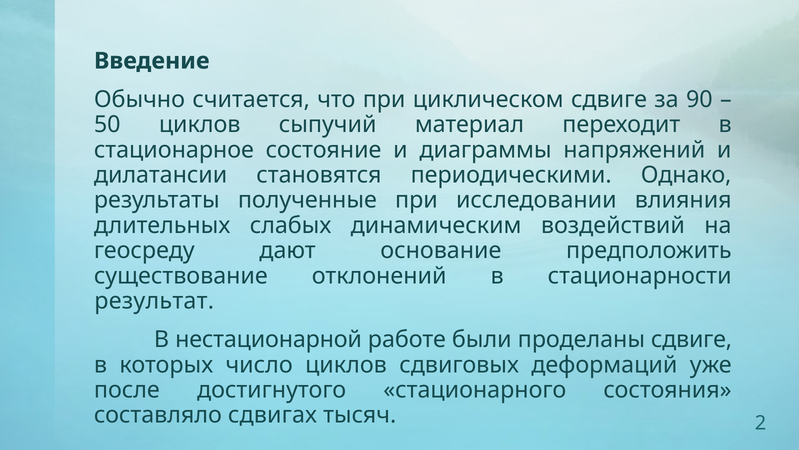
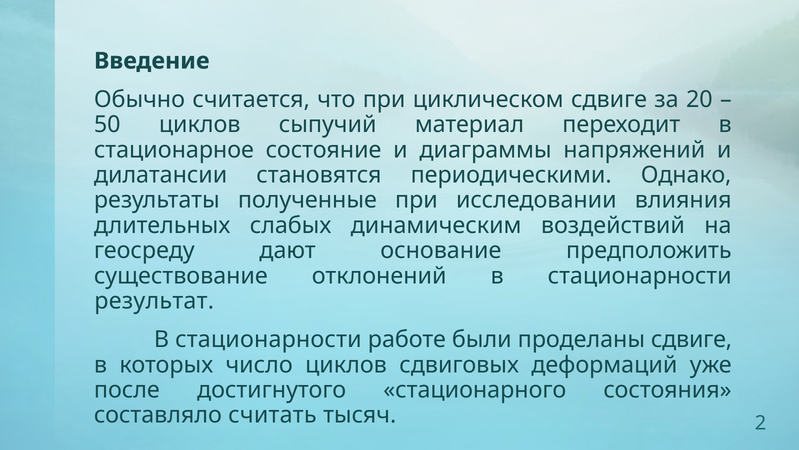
90: 90 -> 20
нестационарной at (269, 339): нестационарной -> стационарности
сдвигах: сдвигах -> считать
